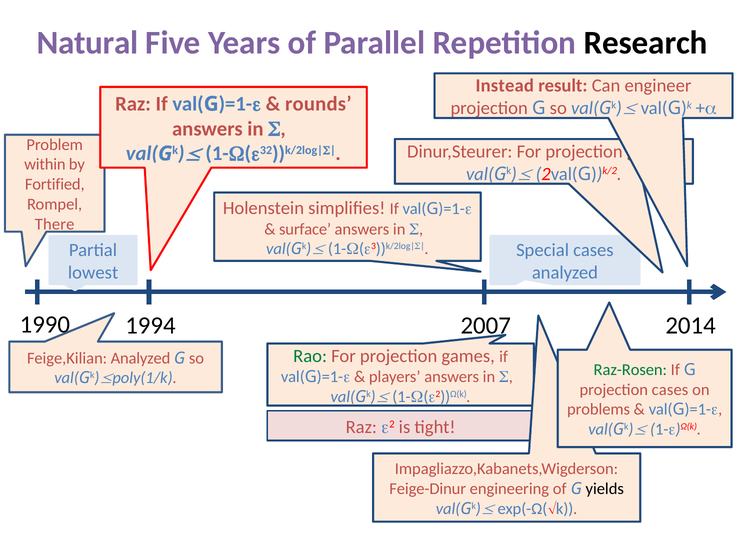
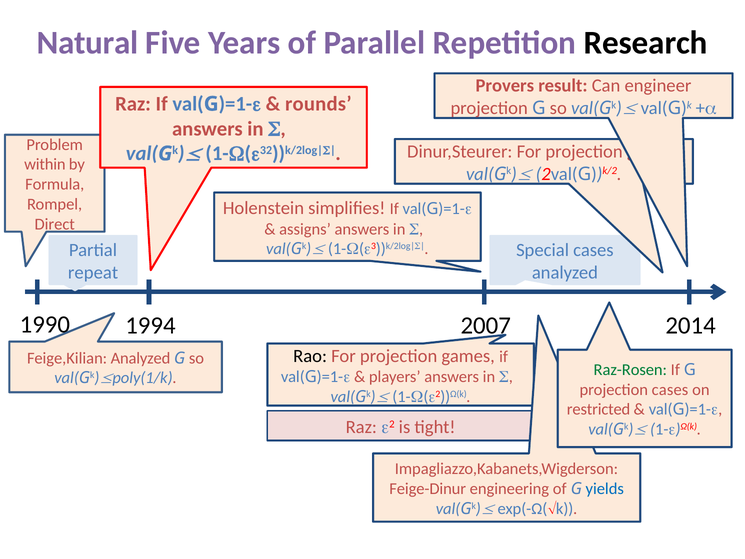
Instead: Instead -> Provers
Fortified: Fortified -> Formula
There: There -> Direct
surface: surface -> assigns
lowest: lowest -> repeat
Rao colour: green -> black
problems: problems -> restricted
yields colour: black -> blue
